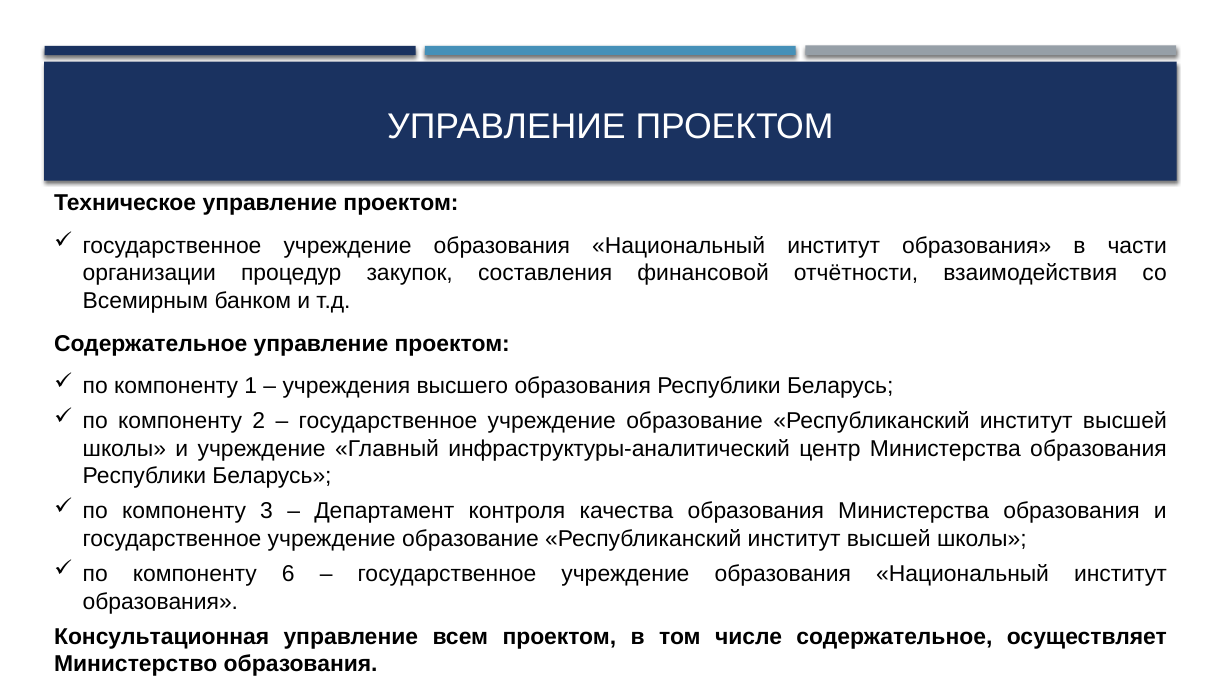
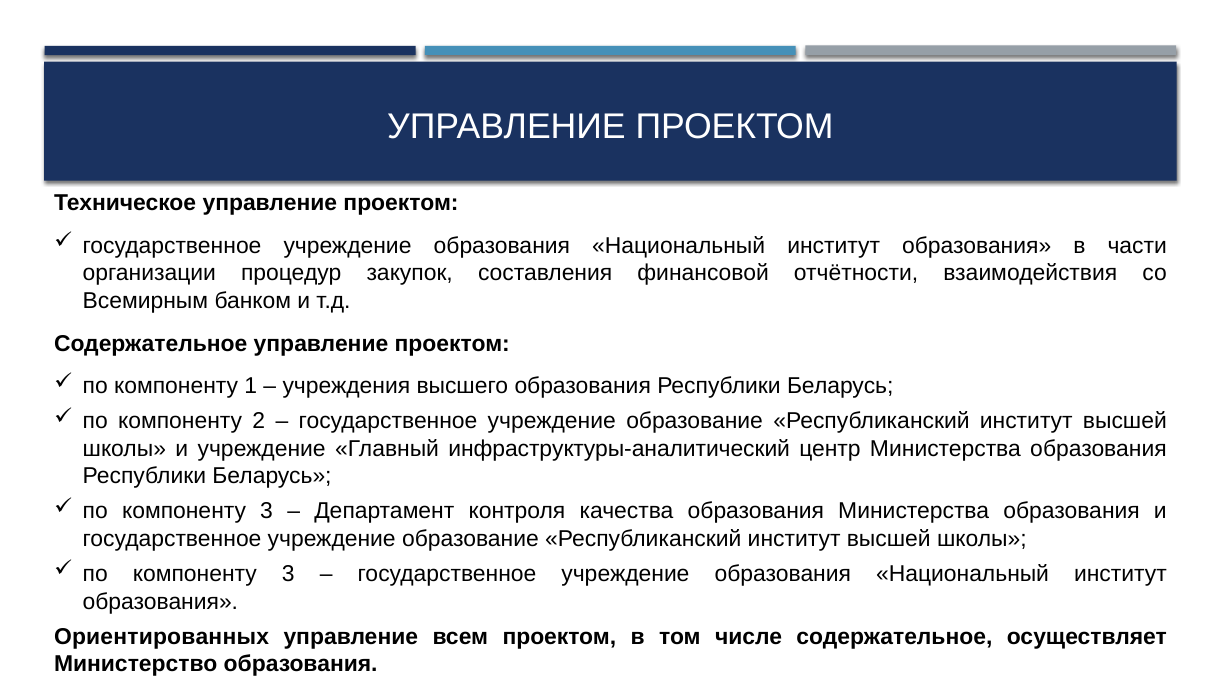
6 at (288, 574): 6 -> 3
Консультационная: Консультационная -> Ориентированных
